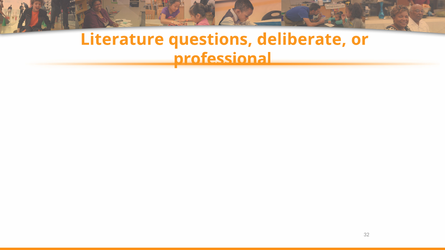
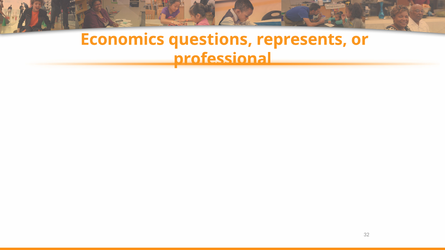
Literature: Literature -> Economics
deliberate: deliberate -> represents
